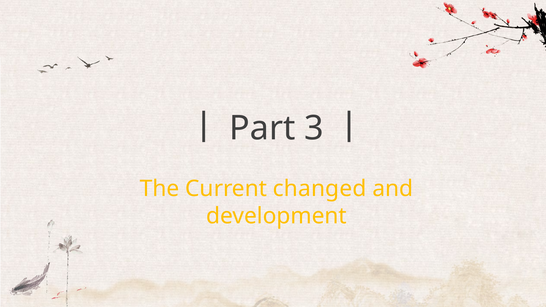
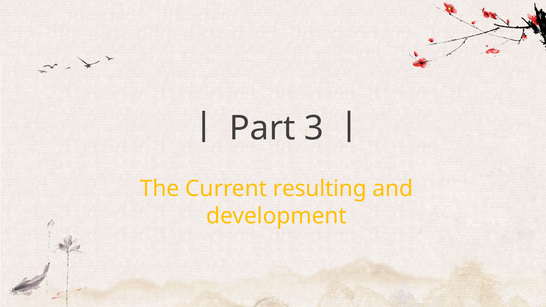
changed: changed -> resulting
